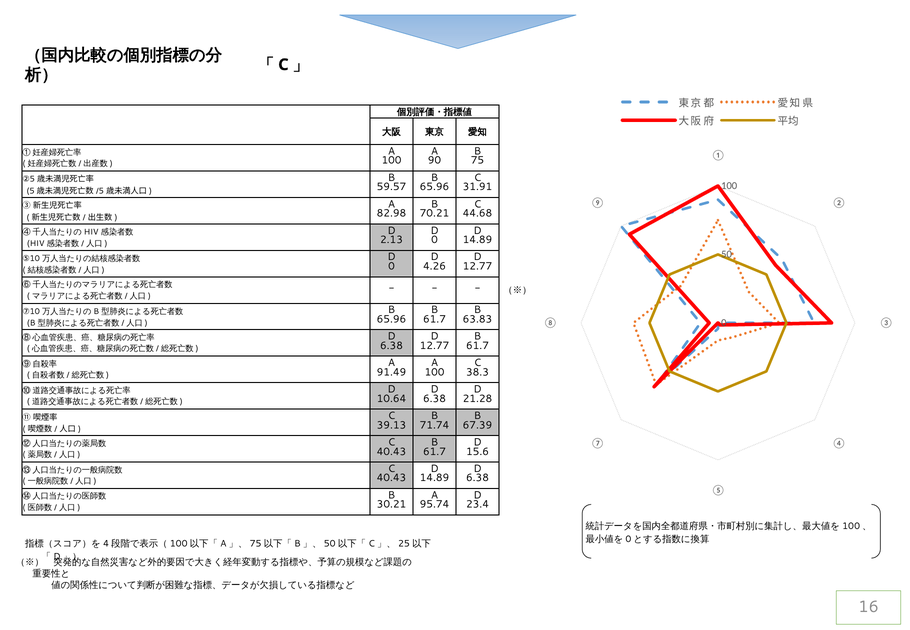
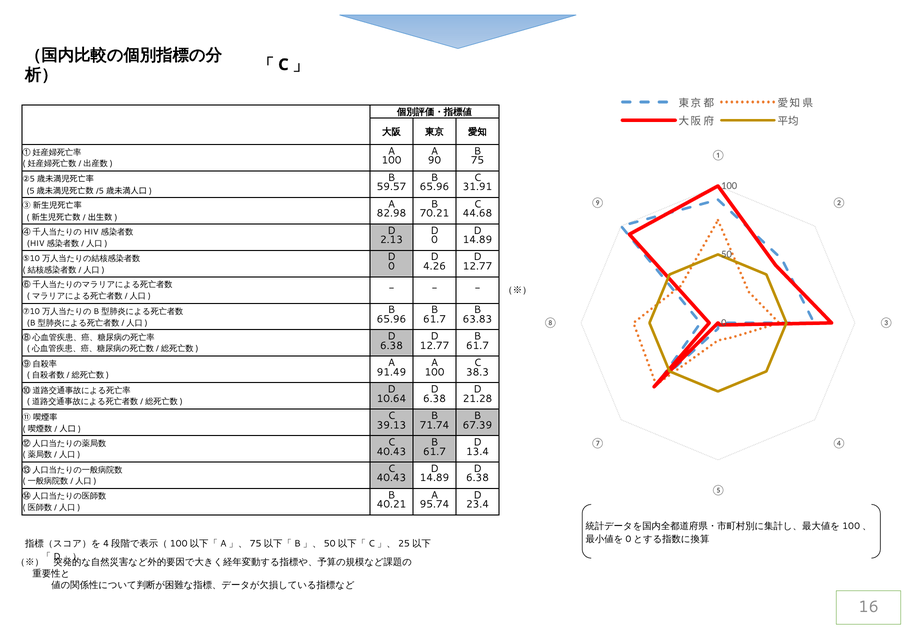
15.6: 15.6 -> 13.4
30.21: 30.21 -> 40.21
